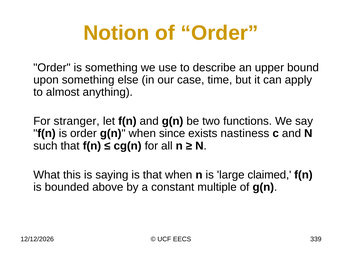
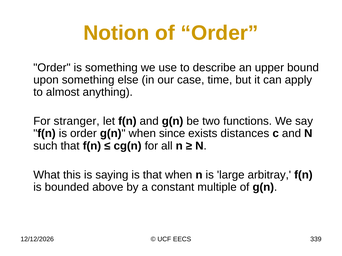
nastiness: nastiness -> distances
claimed: claimed -> arbitray
